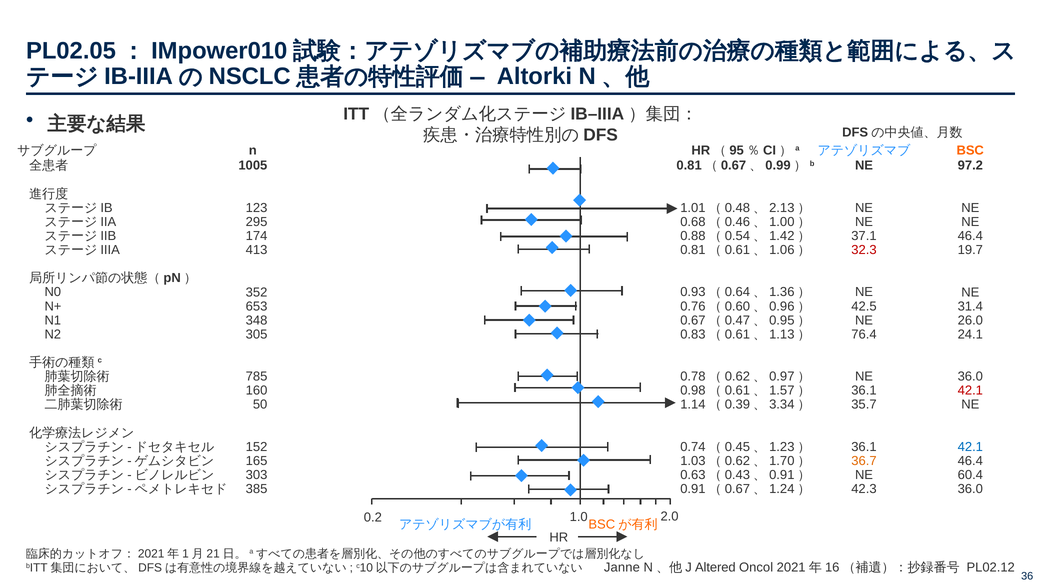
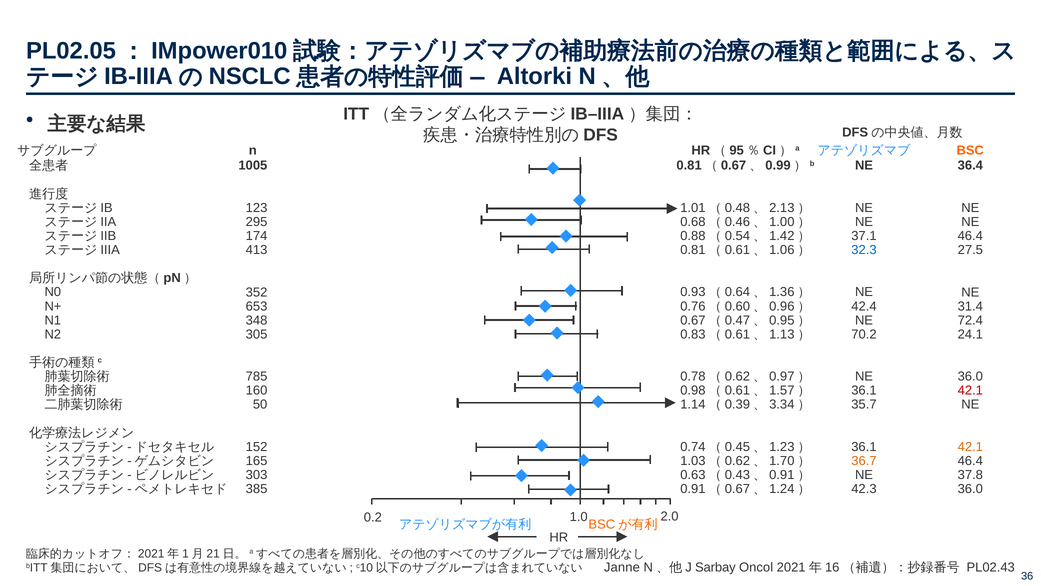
97.2: 97.2 -> 36.4
32.3 colour: red -> blue
19.7: 19.7 -> 27.5
42.5: 42.5 -> 42.4
26.0: 26.0 -> 72.4
76.4: 76.4 -> 70.2
42.1 at (970, 447) colour: blue -> orange
60.4: 60.4 -> 37.8
Altered: Altered -> Sarbay
PL02.12: PL02.12 -> PL02.43
